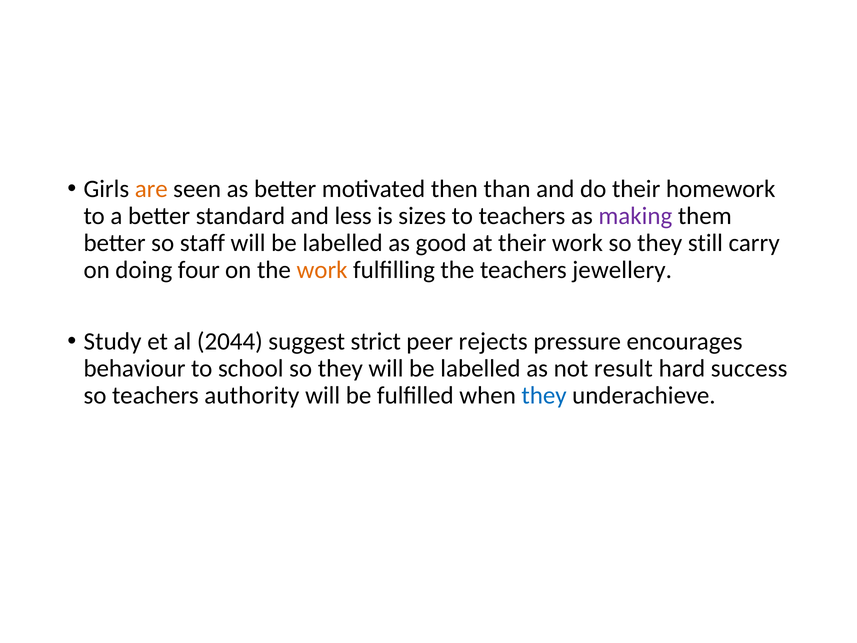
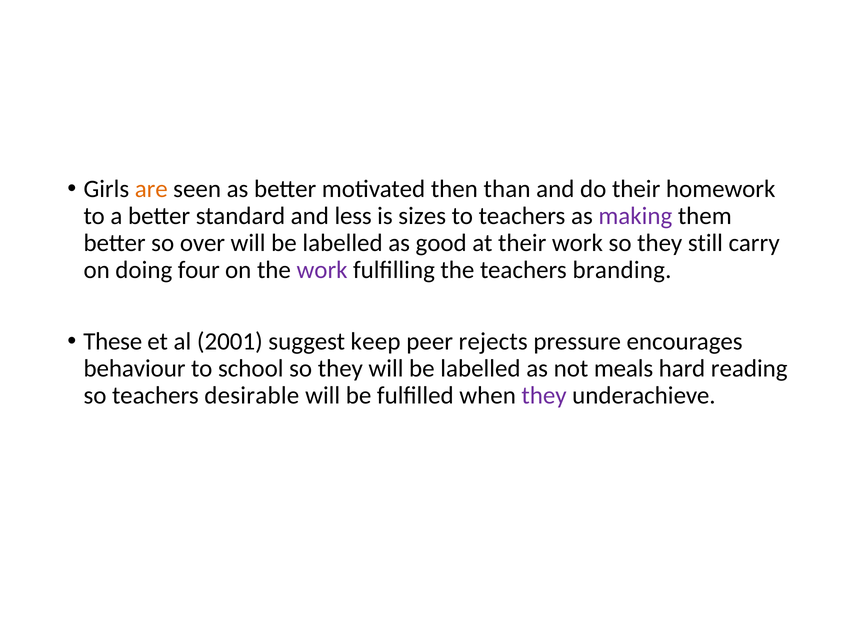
staff: staff -> over
work at (322, 270) colour: orange -> purple
jewellery: jewellery -> branding
Study: Study -> These
2044: 2044 -> 2001
strict: strict -> keep
result: result -> meals
success: success -> reading
authority: authority -> desirable
they at (544, 396) colour: blue -> purple
